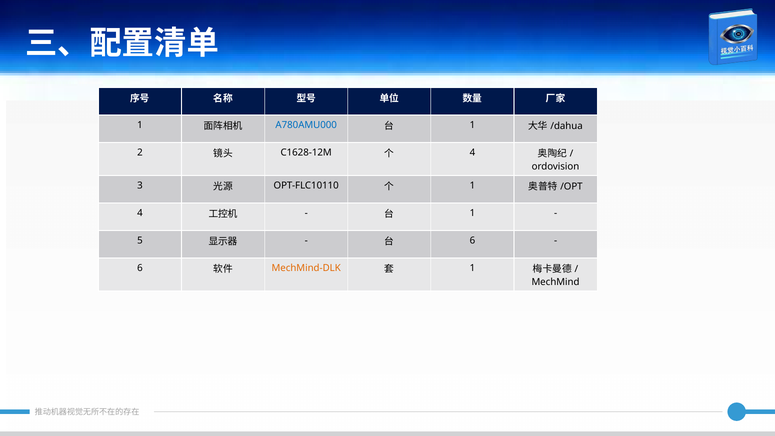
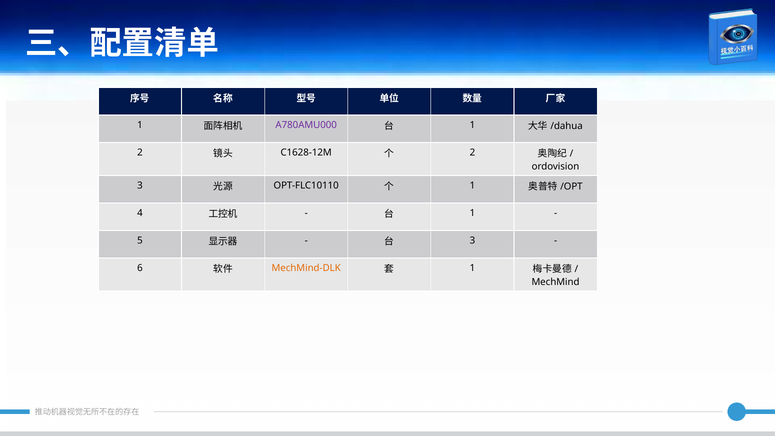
A780AMU000 colour: blue -> purple
4 at (472, 153): 4 -> 2
6 at (472, 241): 6 -> 3
